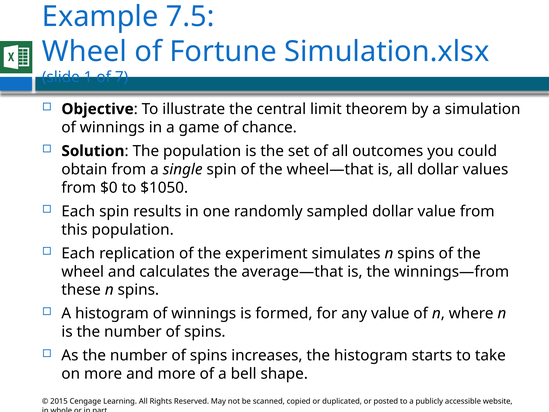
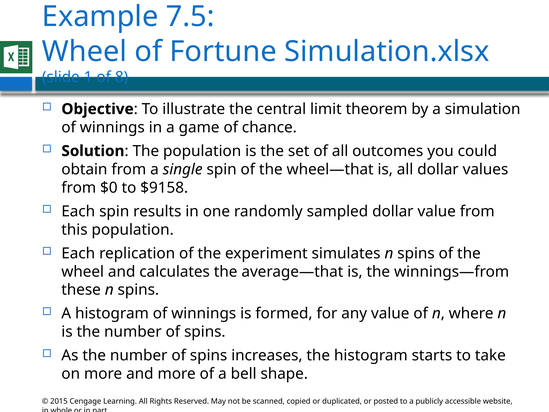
7: 7 -> 8
$1050: $1050 -> $9158
